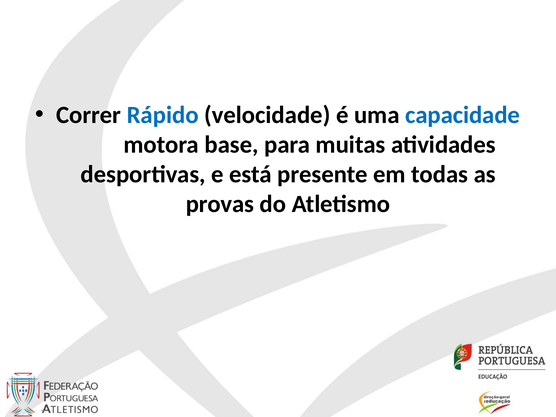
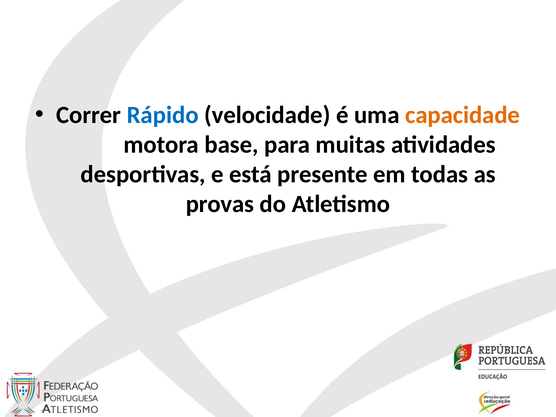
capacidade colour: blue -> orange
